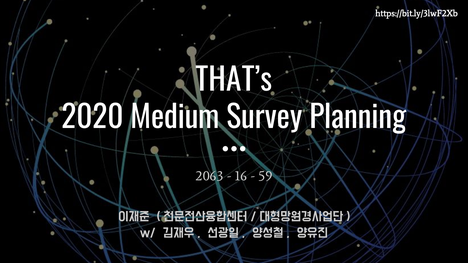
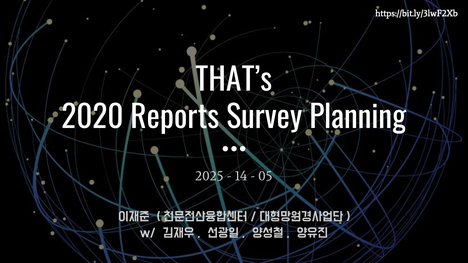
Medium: Medium -> Reports
2063: 2063 -> 2025
16: 16 -> 14
59: 59 -> 05
